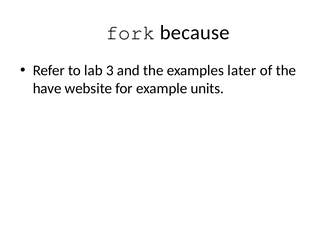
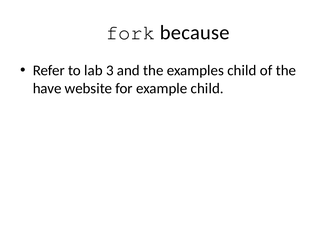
examples later: later -> child
example units: units -> child
